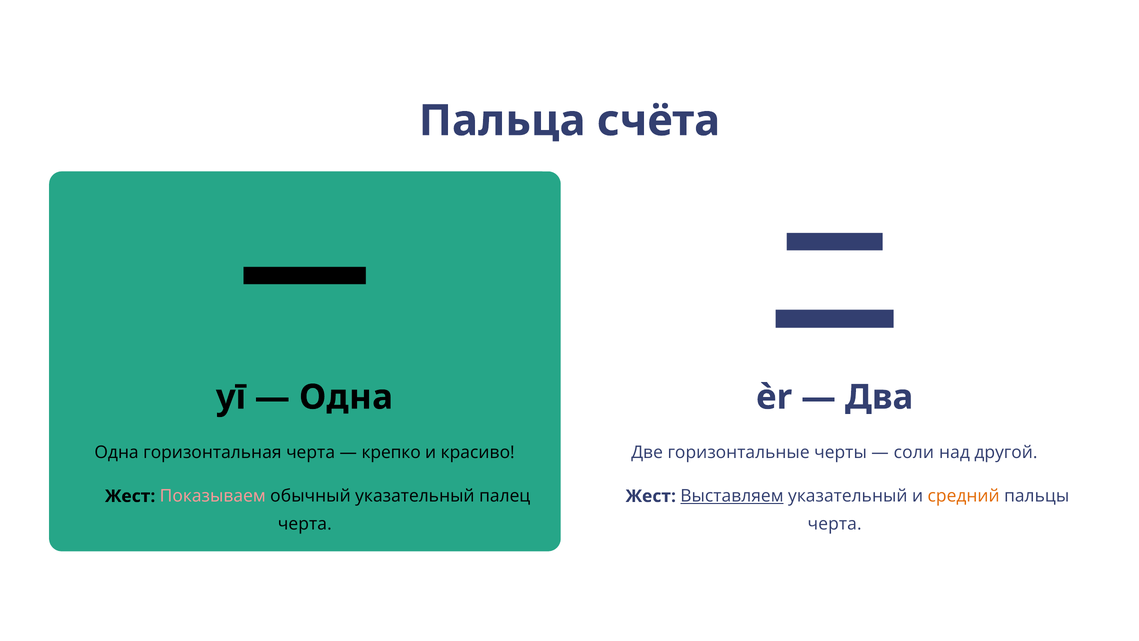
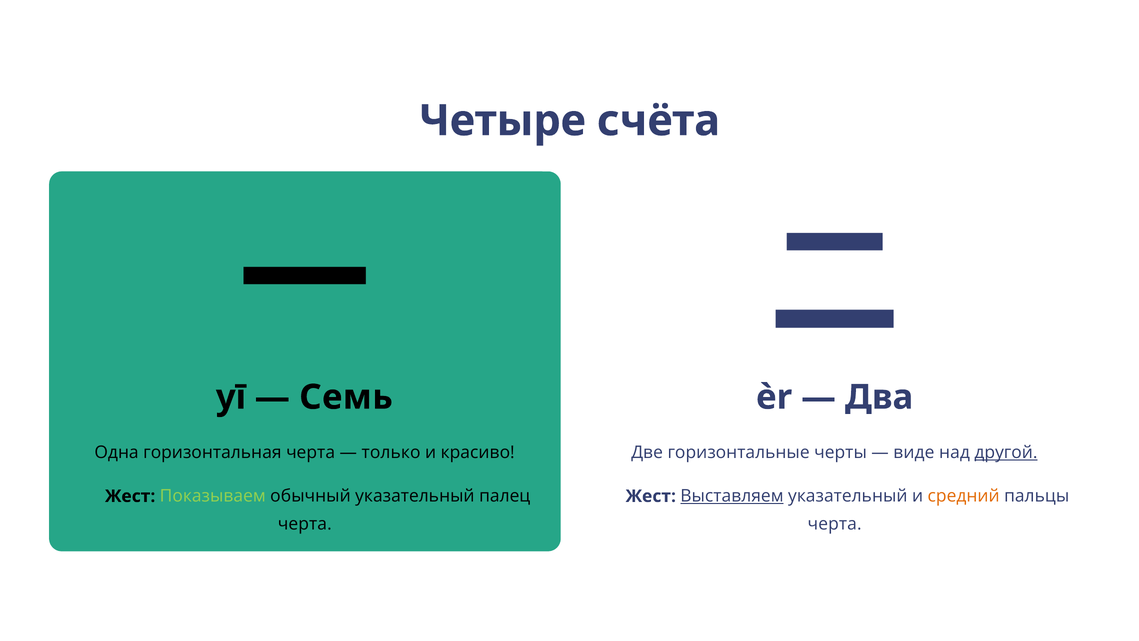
Пальца: Пальца -> Четыре
Одна at (346, 397): Одна -> Семь
крепко: крепко -> только
соли: соли -> виде
другой underline: none -> present
Показываем colour: pink -> light green
